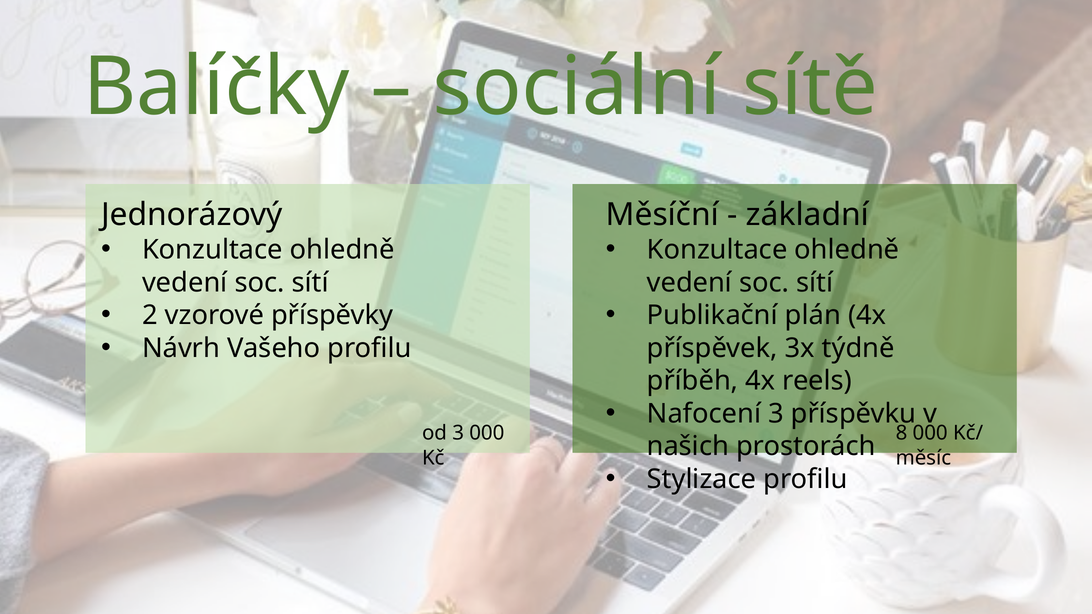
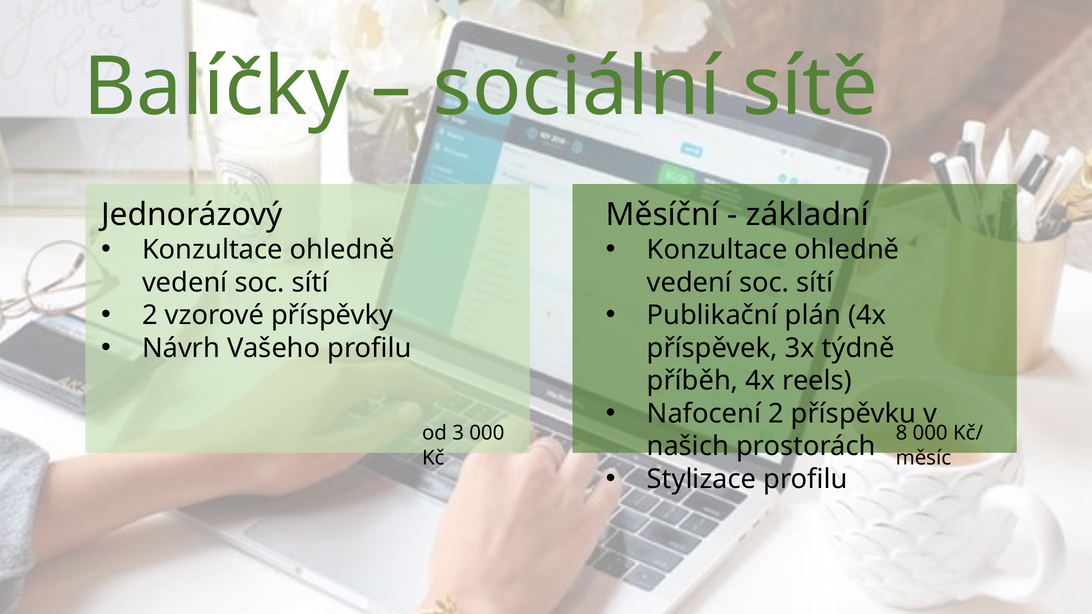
Nafocení 3: 3 -> 2
